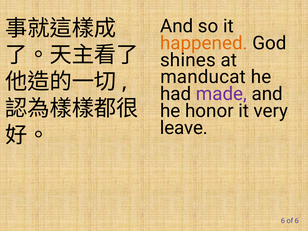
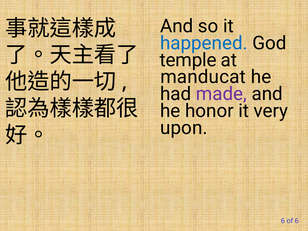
happened colour: orange -> blue
shines: shines -> temple
leave: leave -> upon
